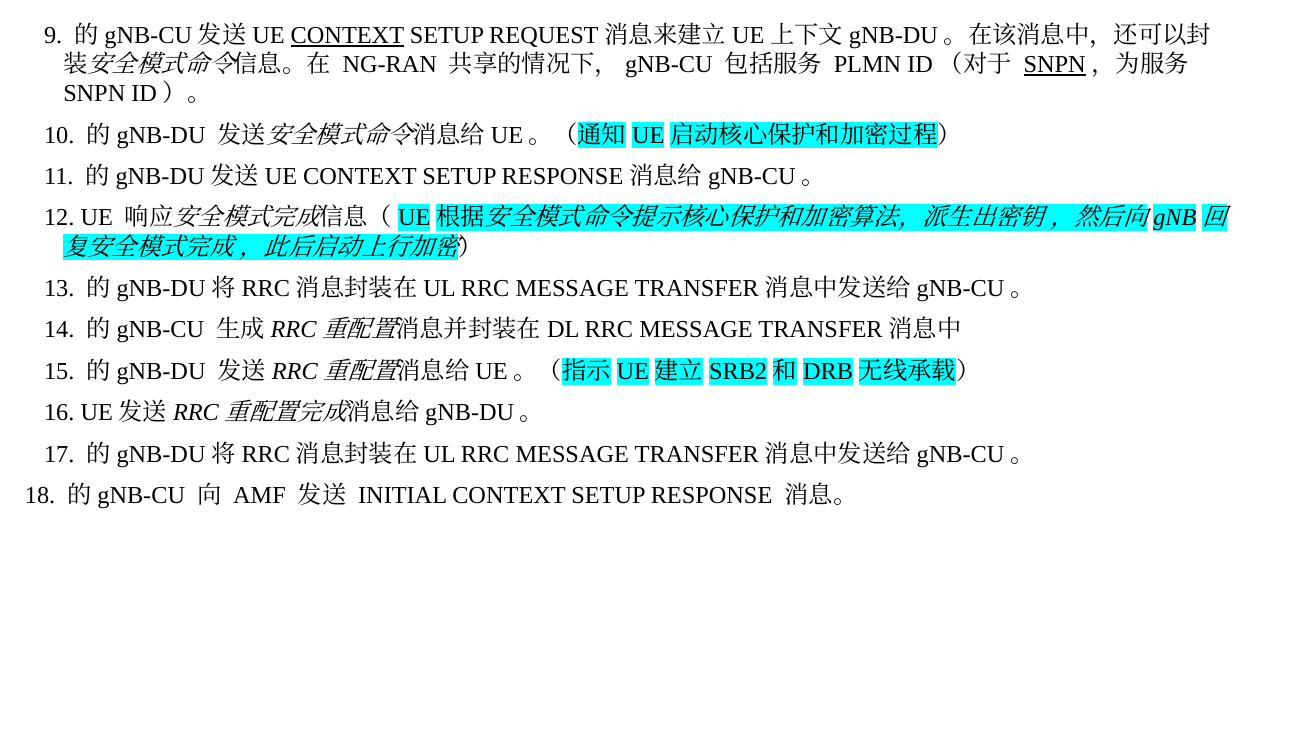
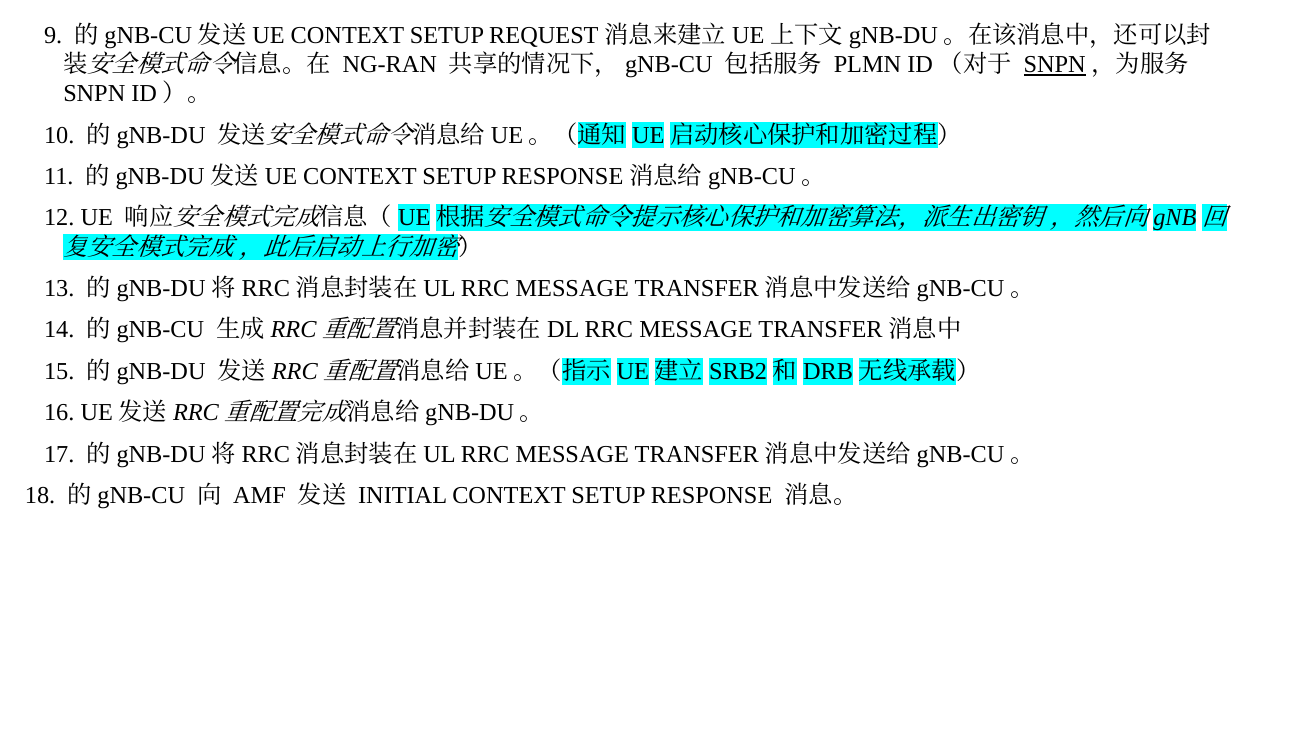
CONTEXT at (347, 35) underline: present -> none
